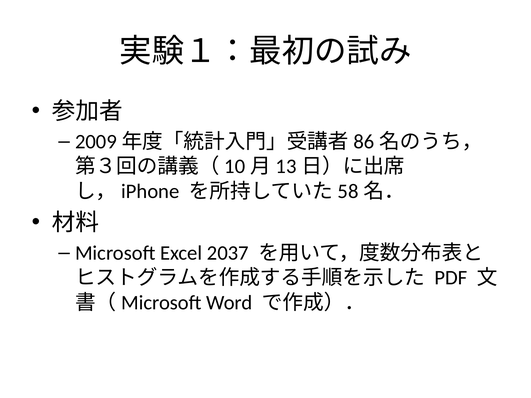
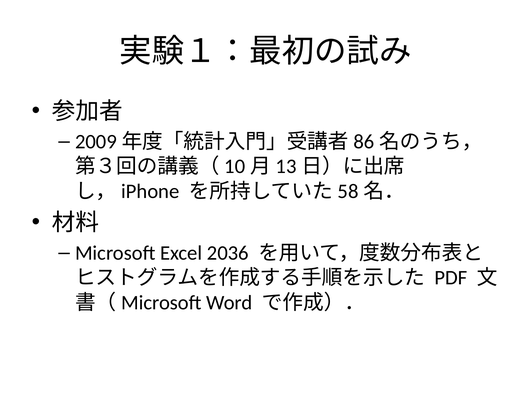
2037: 2037 -> 2036
